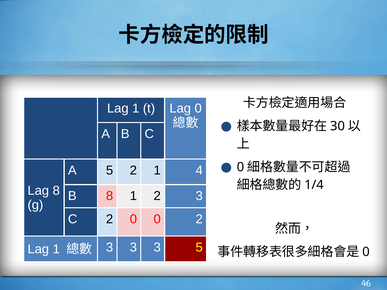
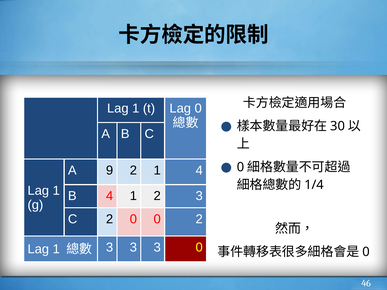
A 5: 5 -> 9
8 at (56, 191): 8 -> 1
B 8: 8 -> 4
3 5: 5 -> 0
